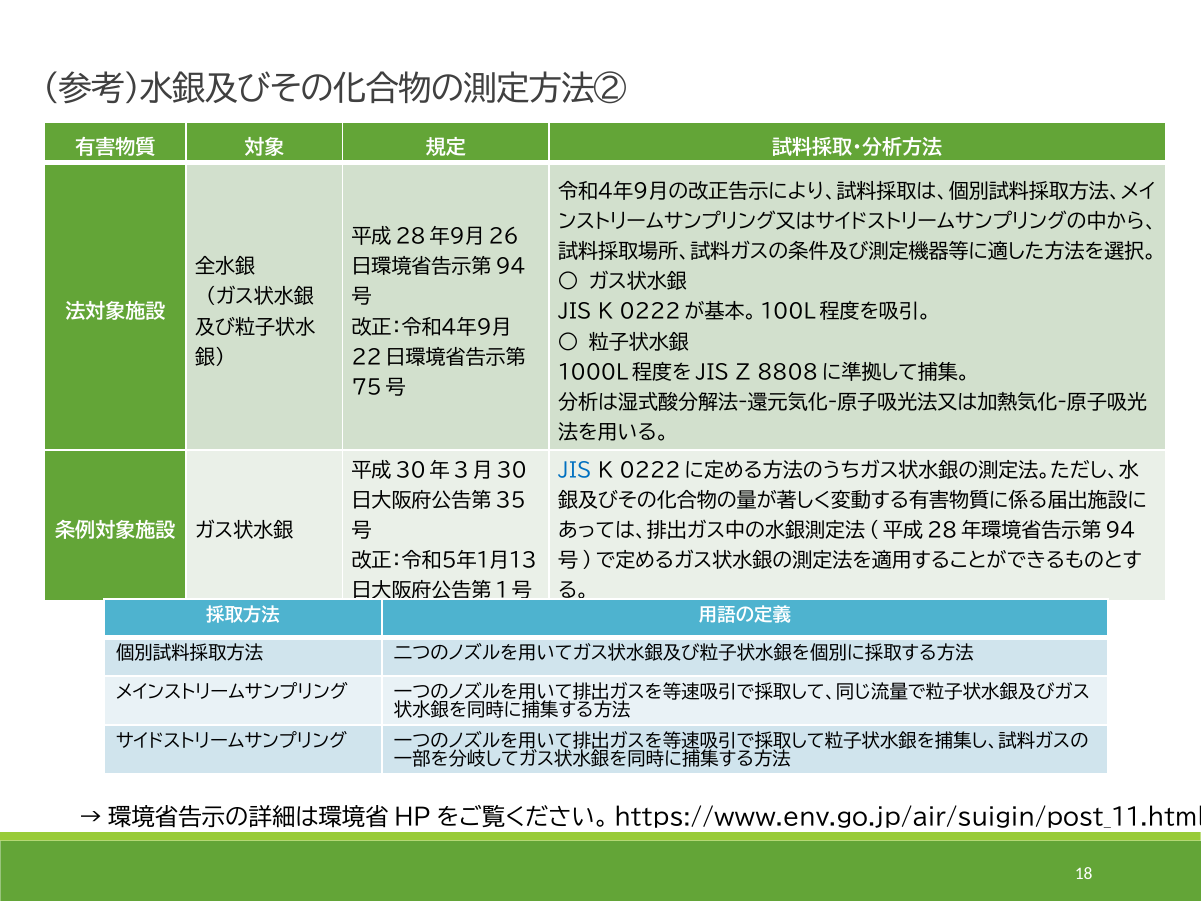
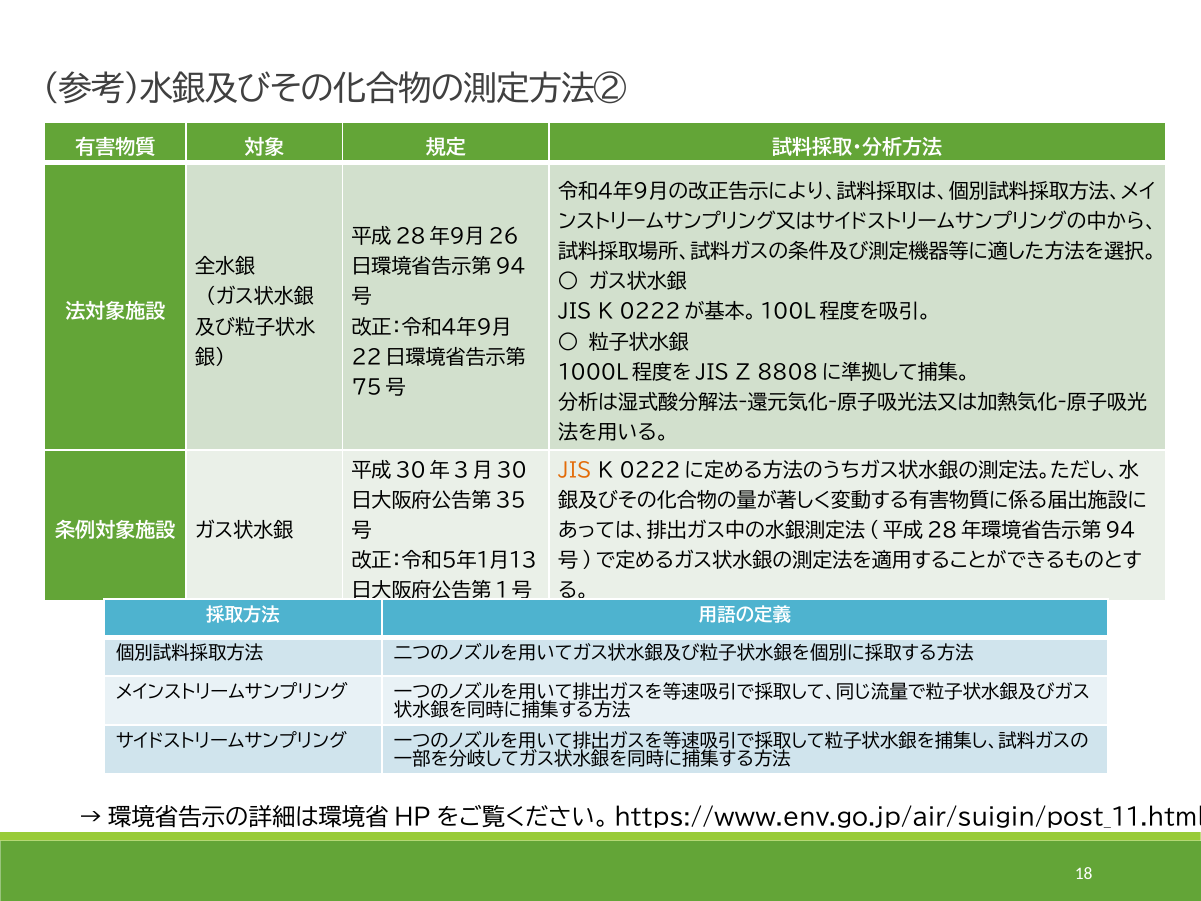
JIS at (575, 471) colour: blue -> orange
